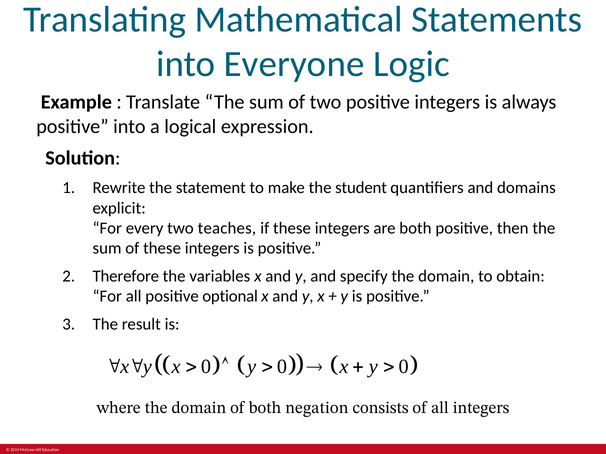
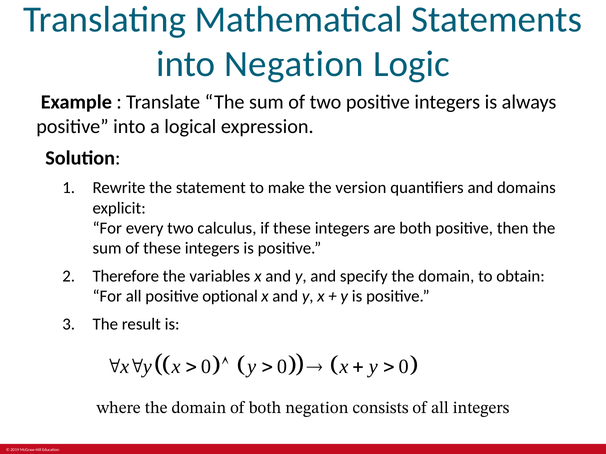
into Everyone: Everyone -> Negation
student: student -> version
teaches: teaches -> calculus
